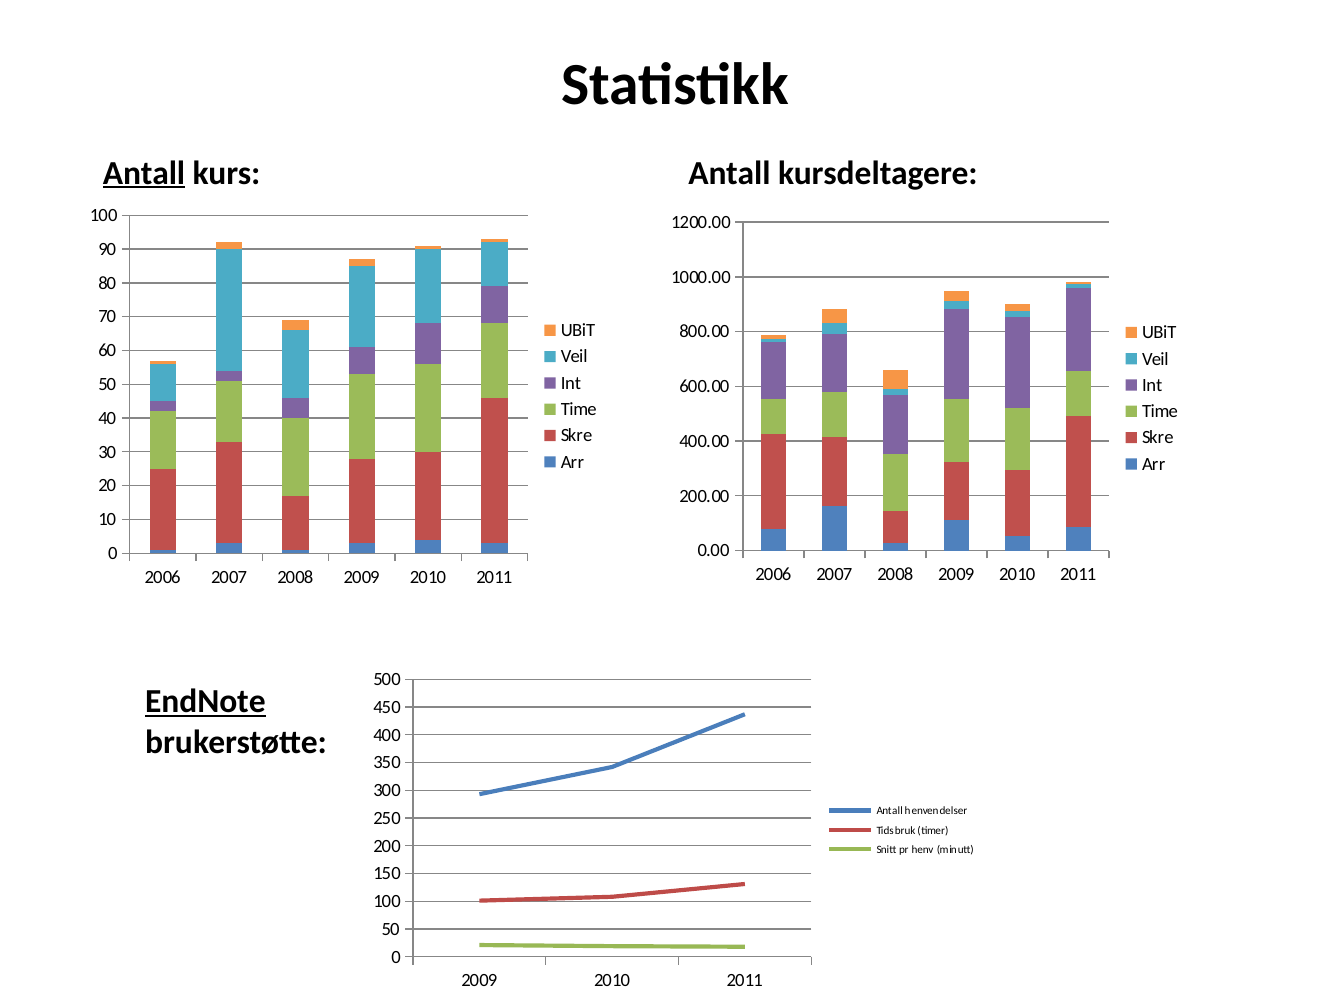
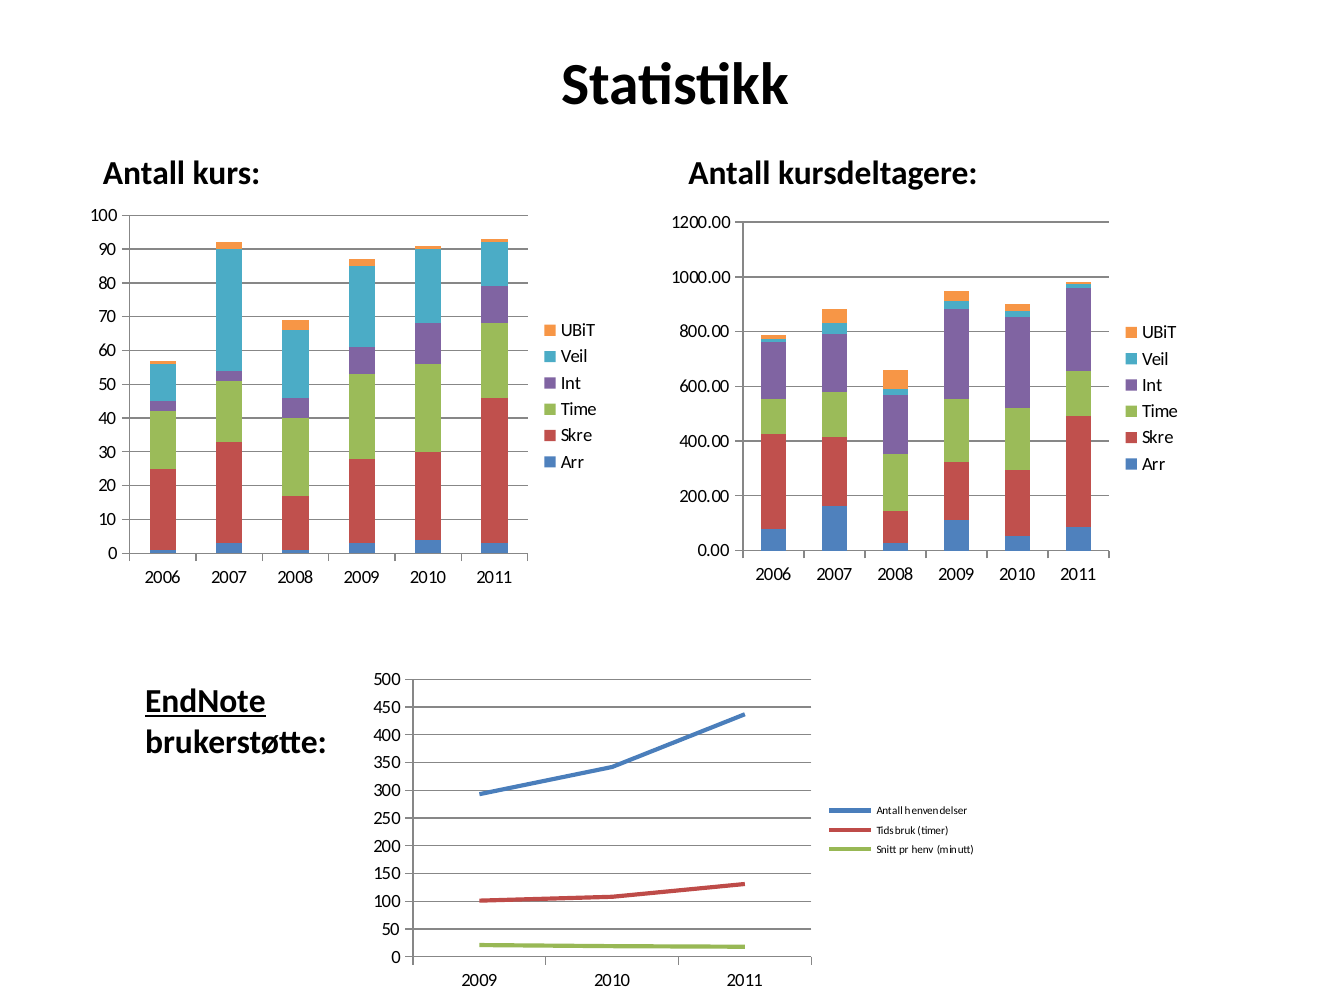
Antall at (144, 173) underline: present -> none
